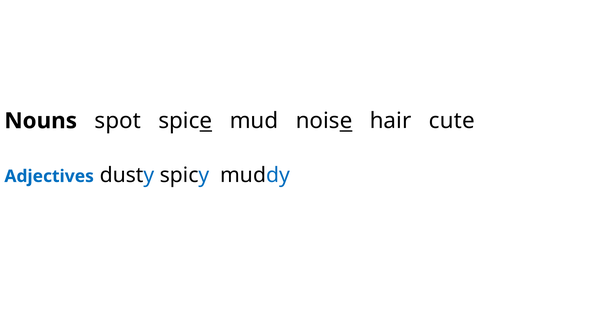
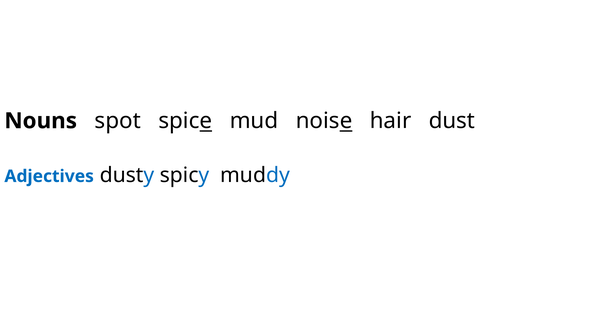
cute: cute -> dust
